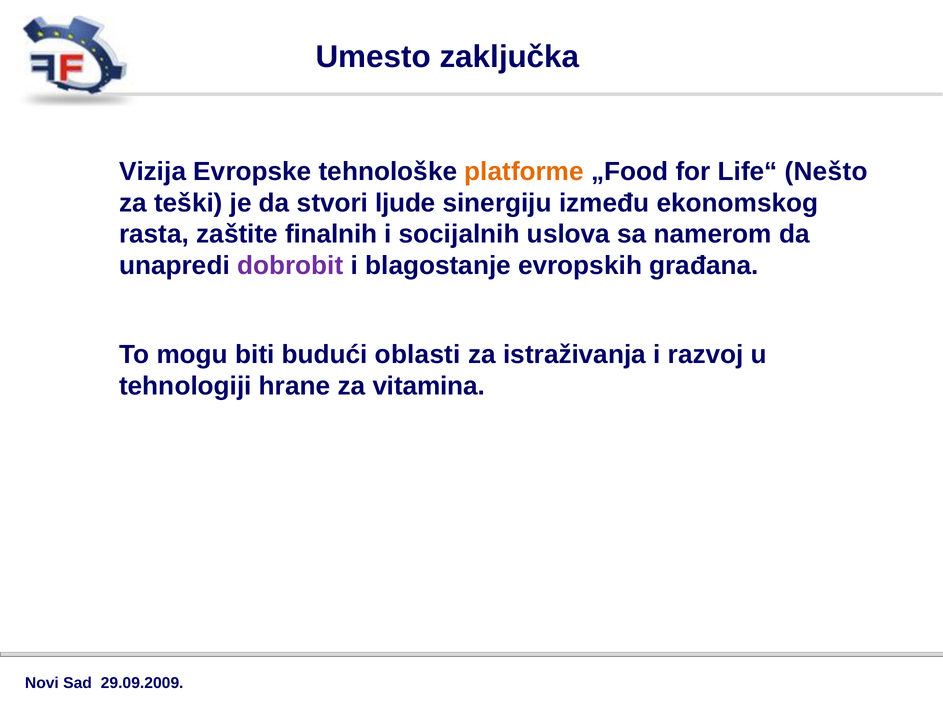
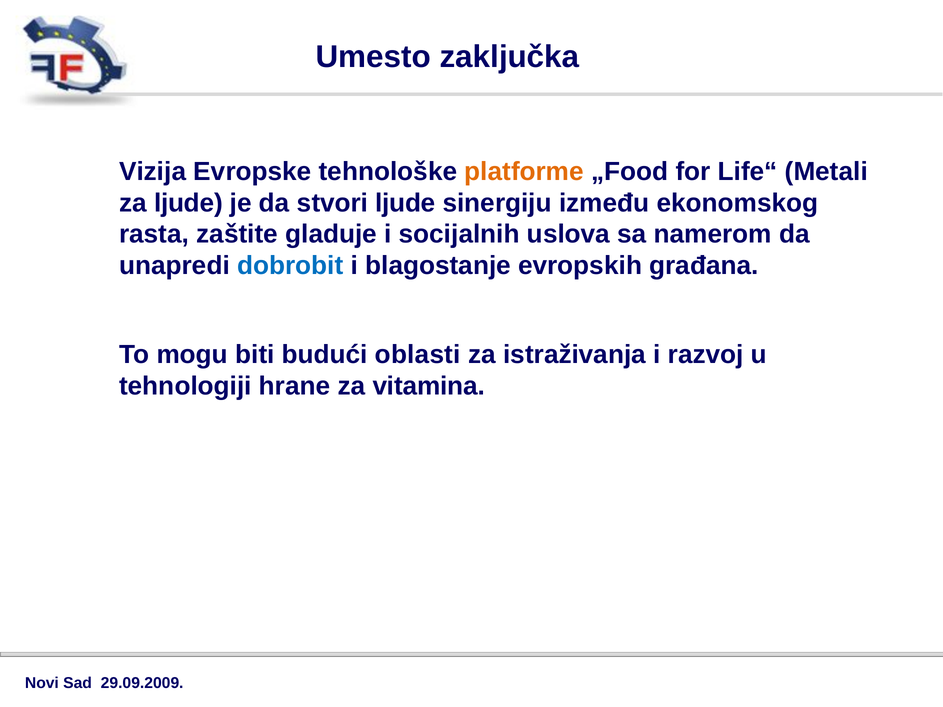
Nešto: Nešto -> Metali
za teški: teški -> ljude
finalnih: finalnih -> gladuje
dobrobit colour: purple -> blue
